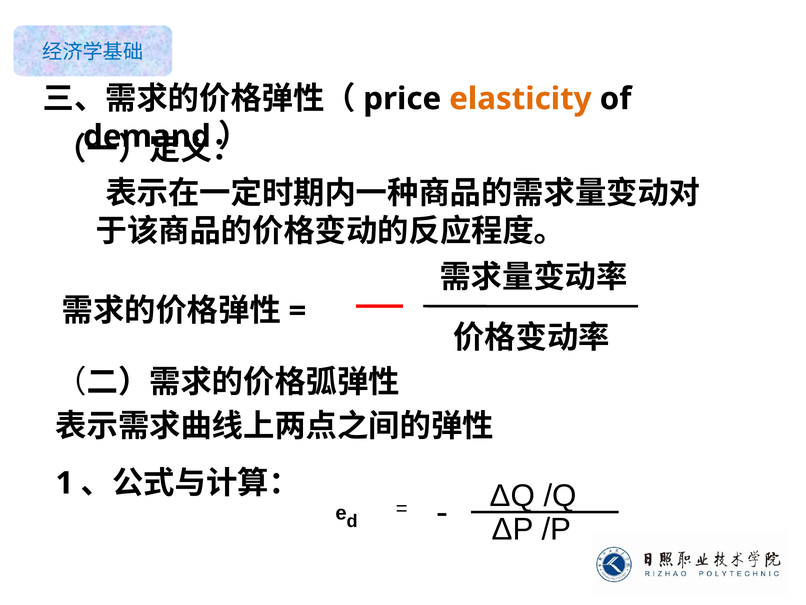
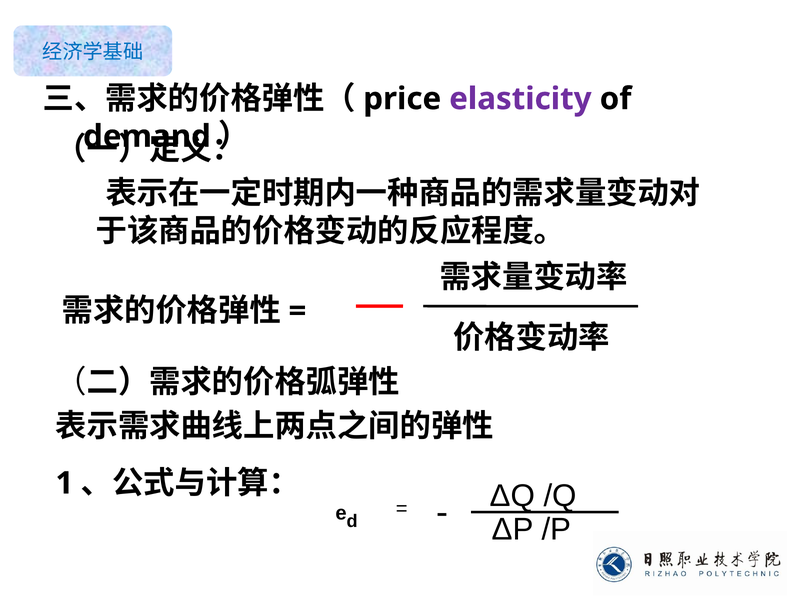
elasticity colour: orange -> purple
